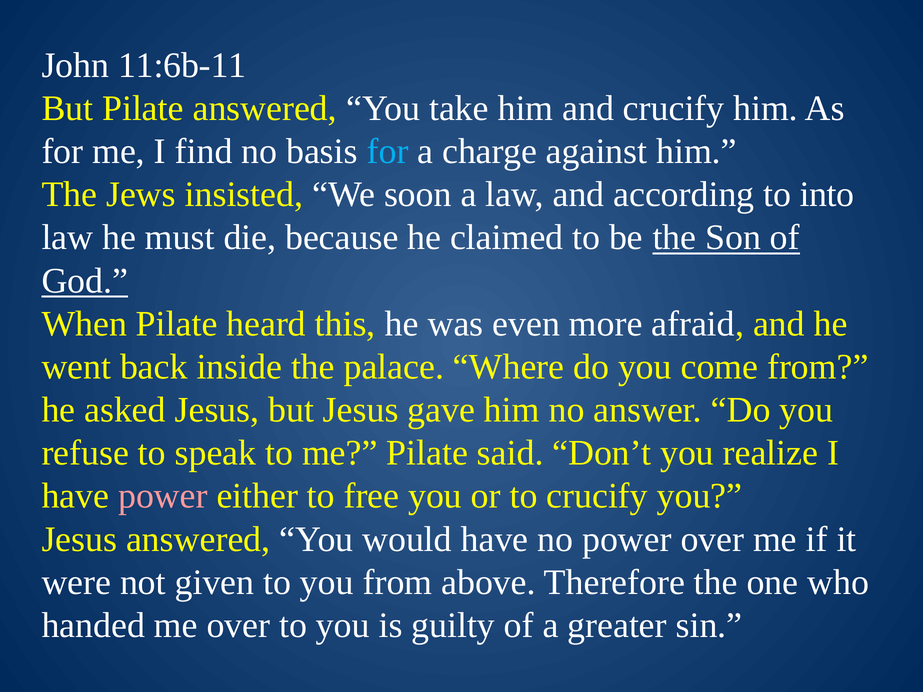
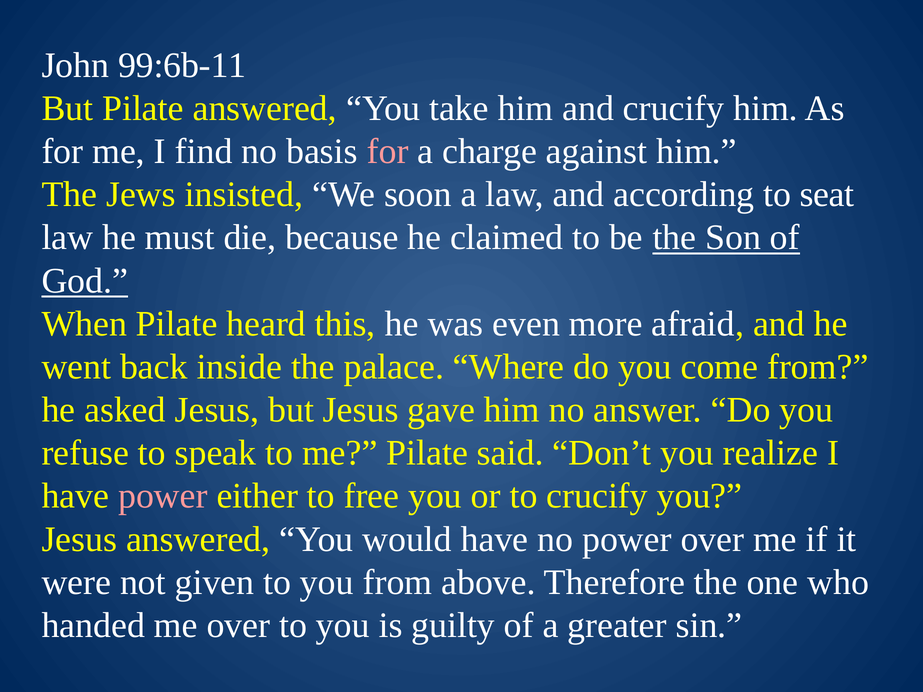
11:6b-11: 11:6b-11 -> 99:6b-11
for at (388, 152) colour: light blue -> pink
into: into -> seat
